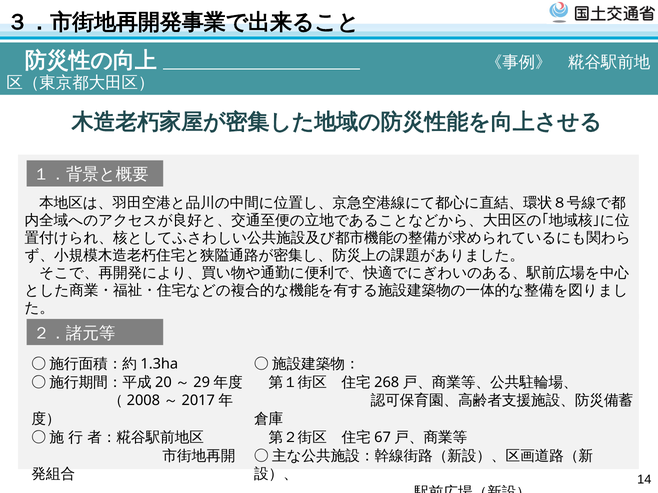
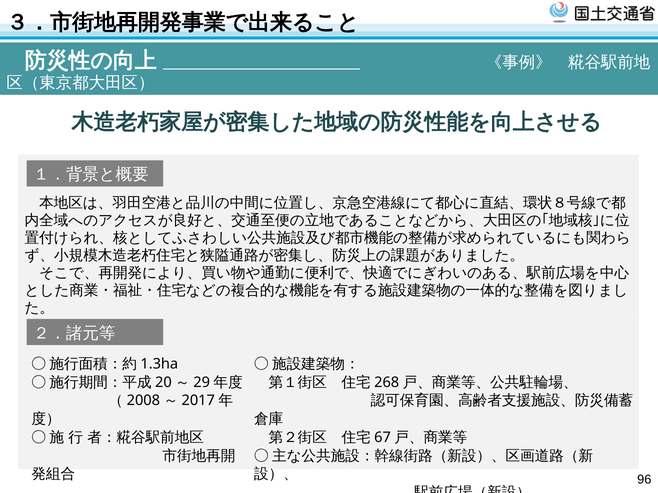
14: 14 -> 96
